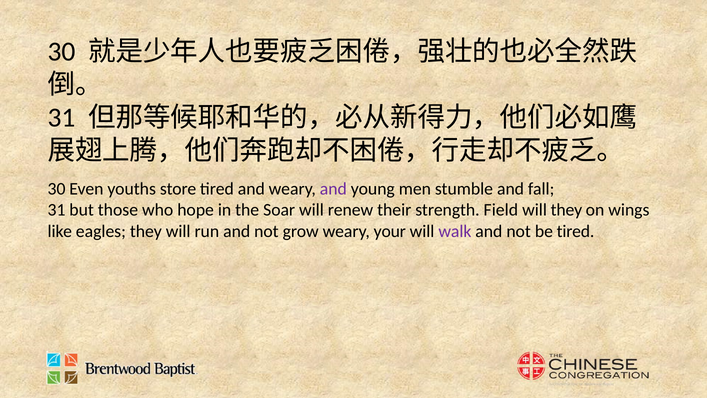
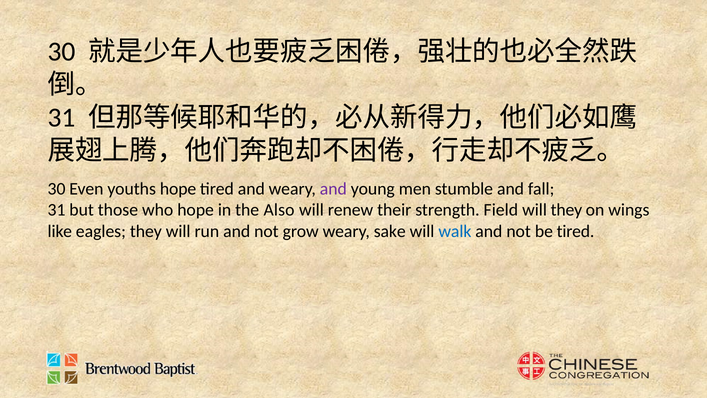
youths store: store -> hope
Soar: Soar -> Also
your: your -> sake
walk colour: purple -> blue
